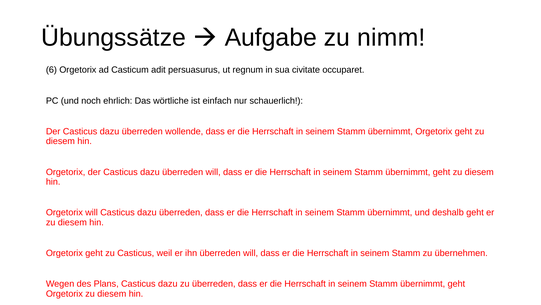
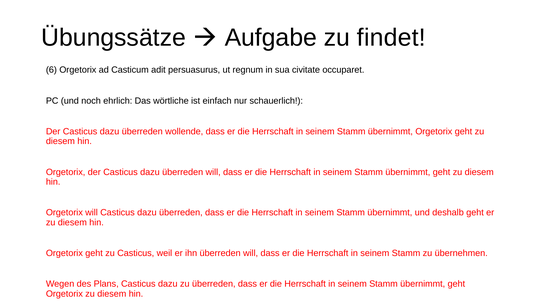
nimm: nimm -> findet
